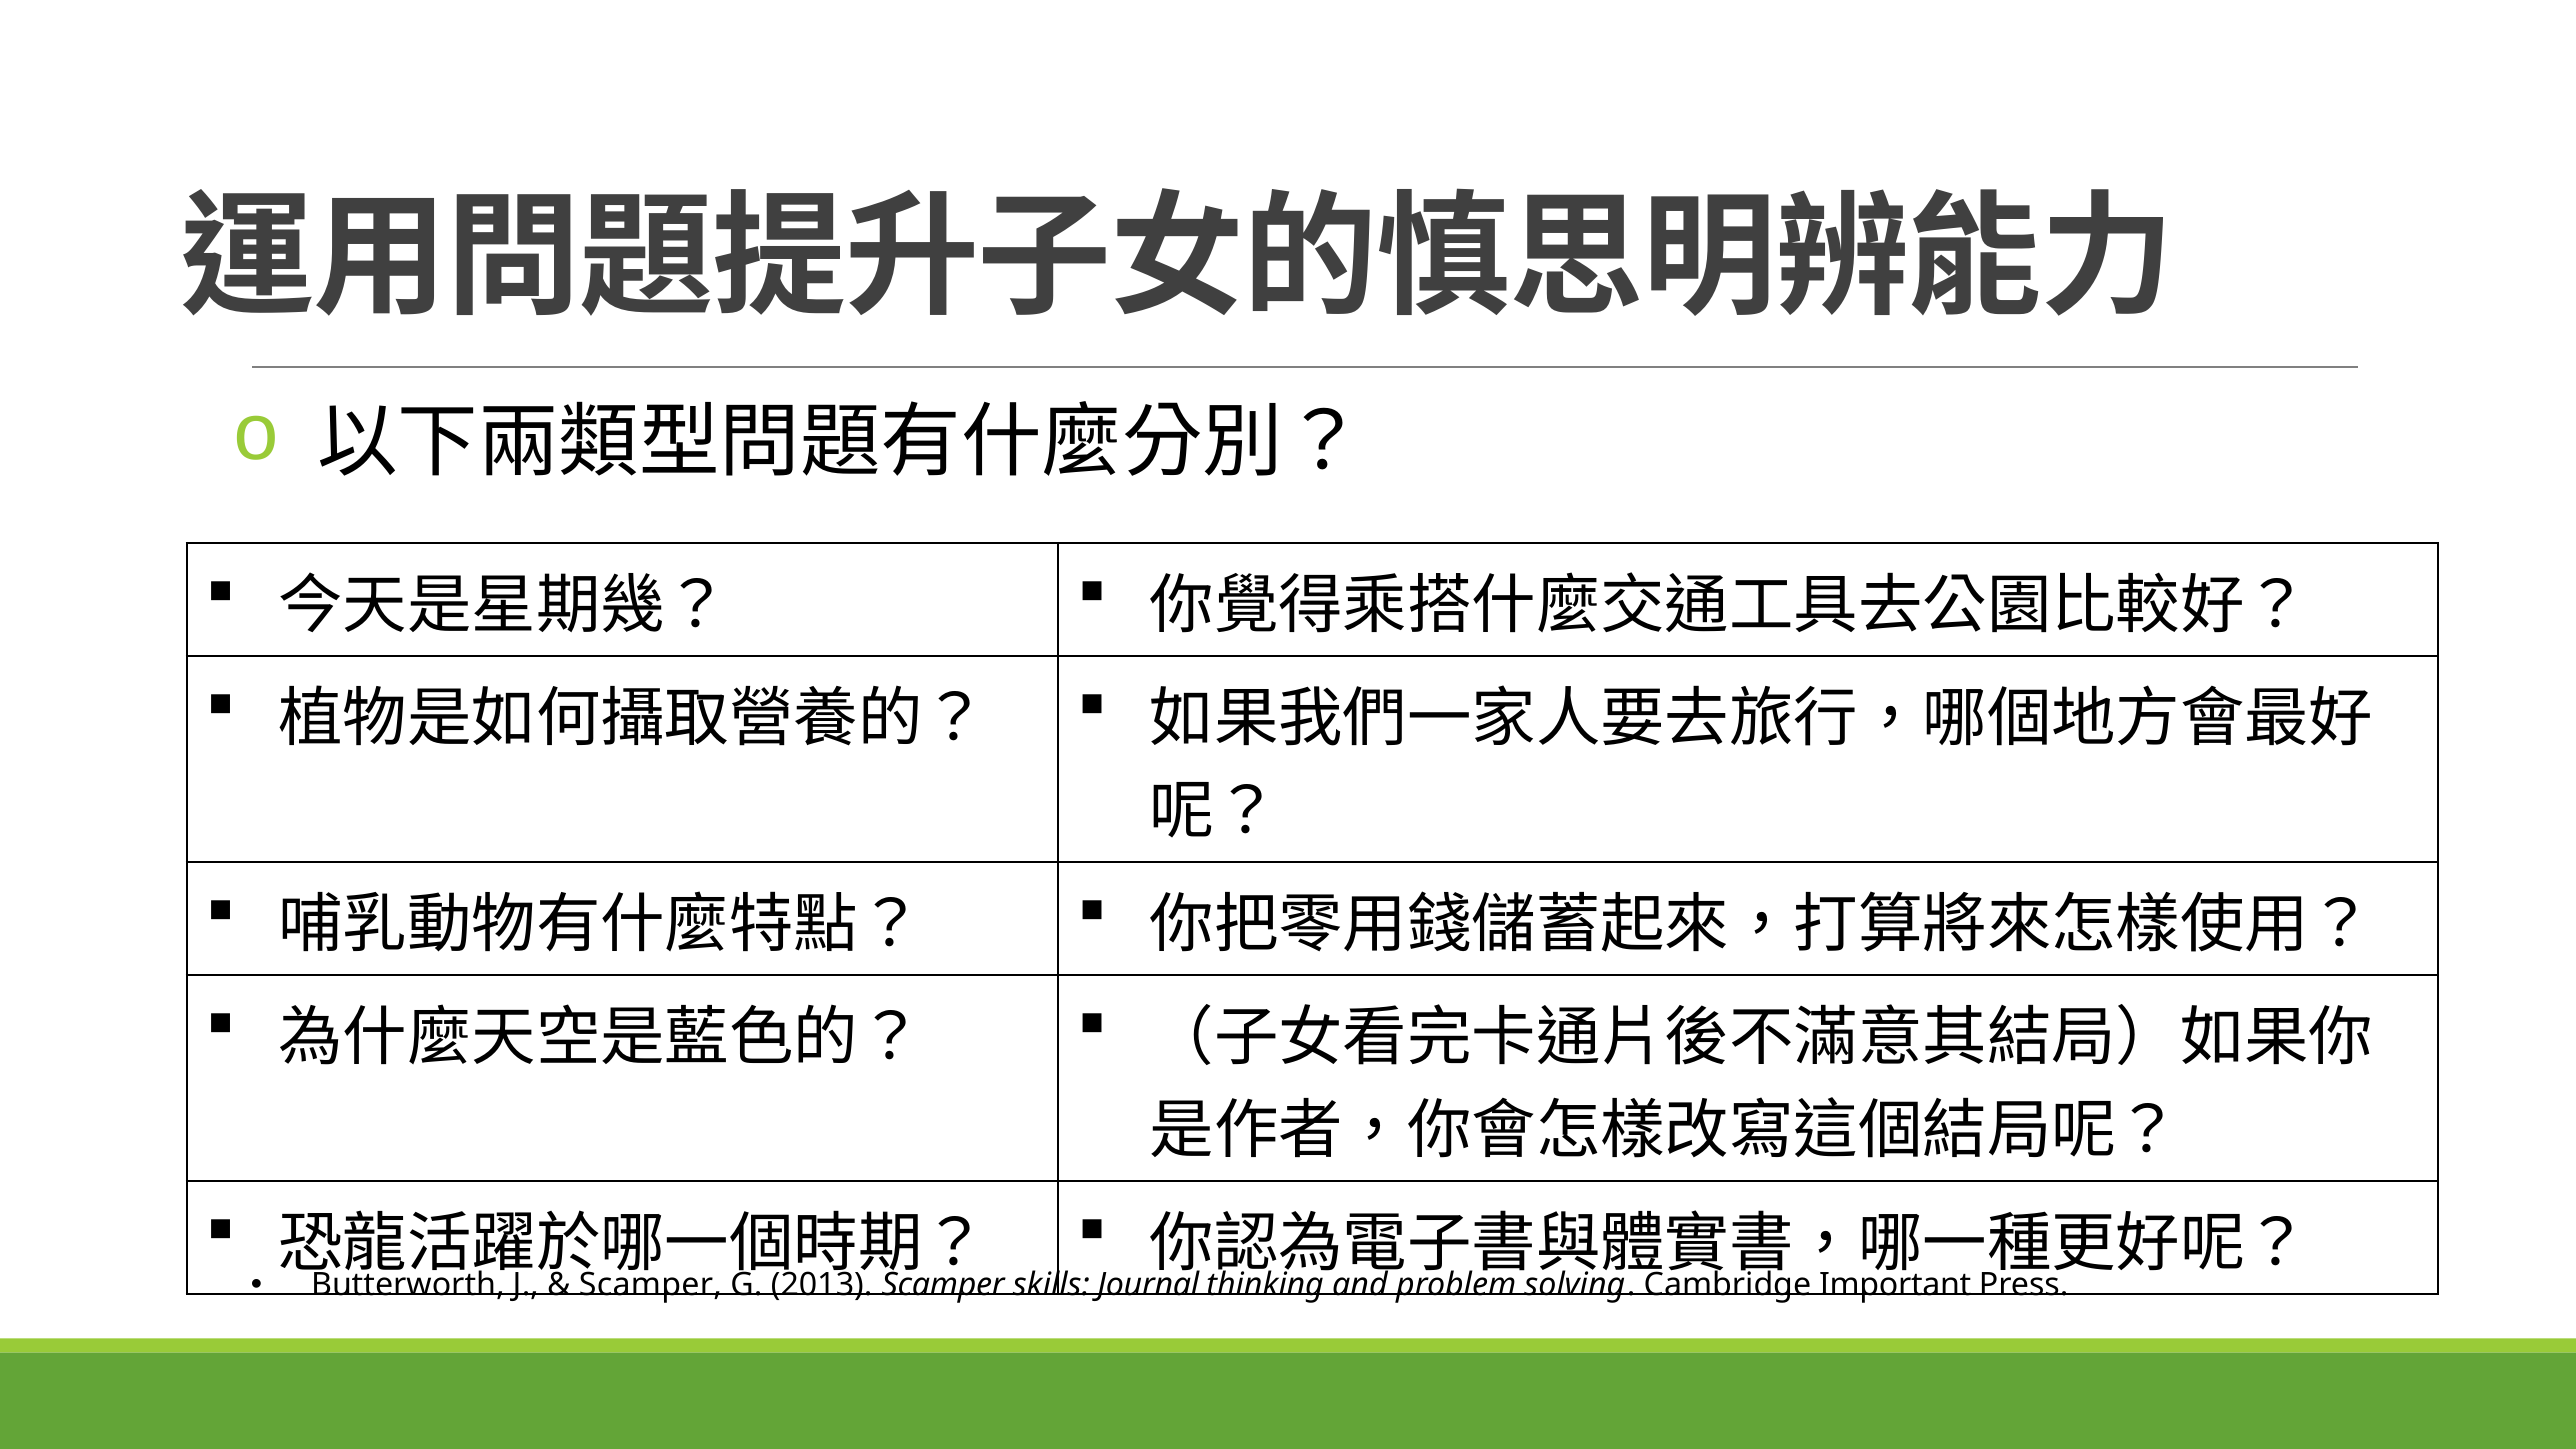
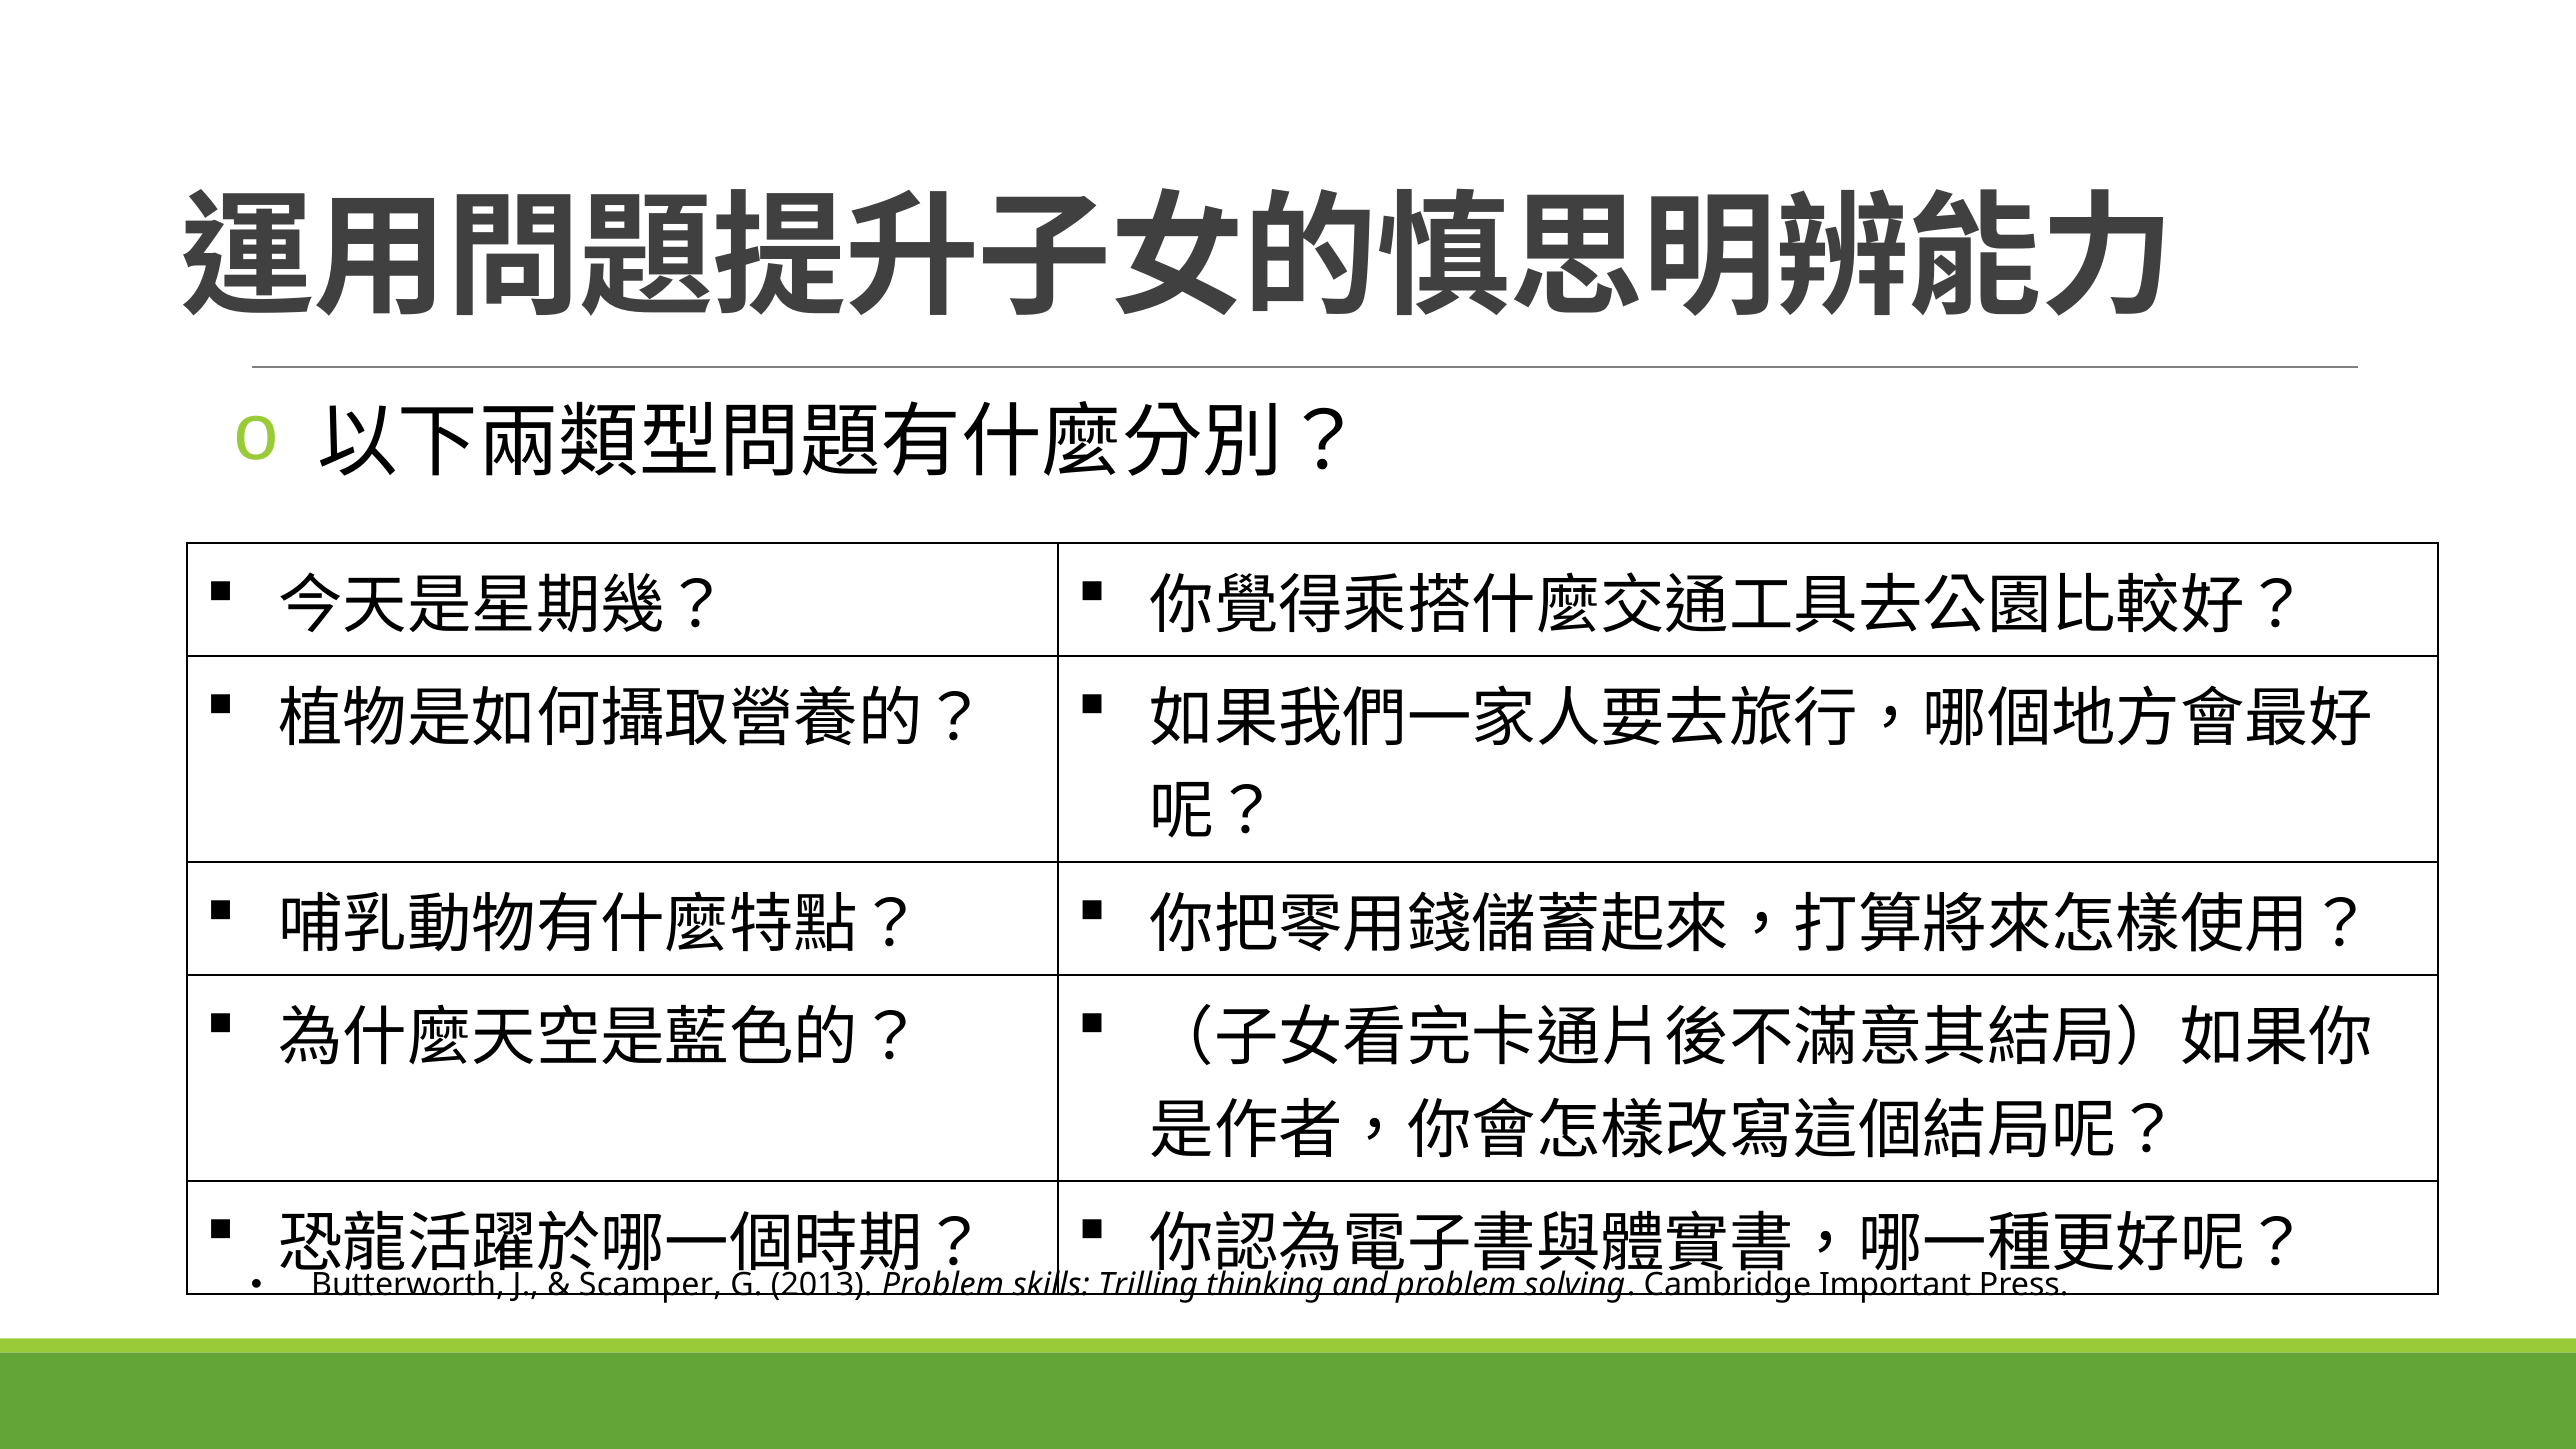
2013 Scamper: Scamper -> Problem
Journal: Journal -> Trilling
